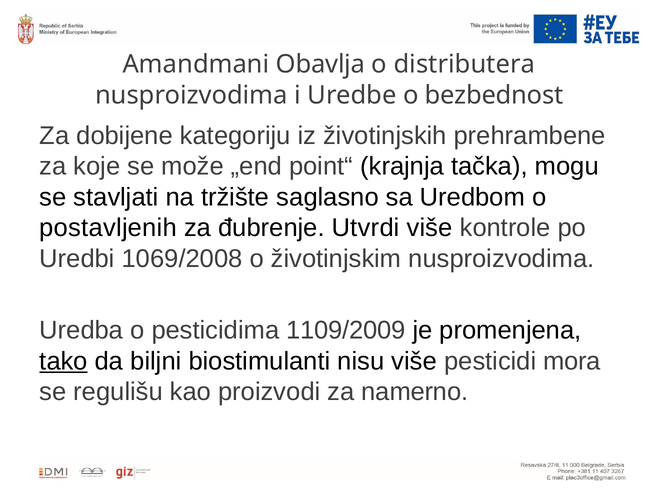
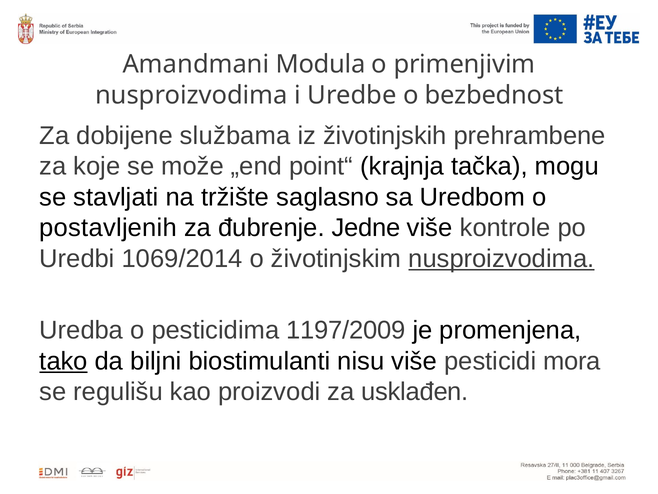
Obavlja: Obavlja -> Modula
distributera: distributera -> primenjivim
kategoriju: kategoriju -> službama
Utvrdi: Utvrdi -> Jedne
1069/2008: 1069/2008 -> 1069/2014
nusproizvodima at (501, 258) underline: none -> present
1109/2009: 1109/2009 -> 1197/2009
namerno: namerno -> usklađen
